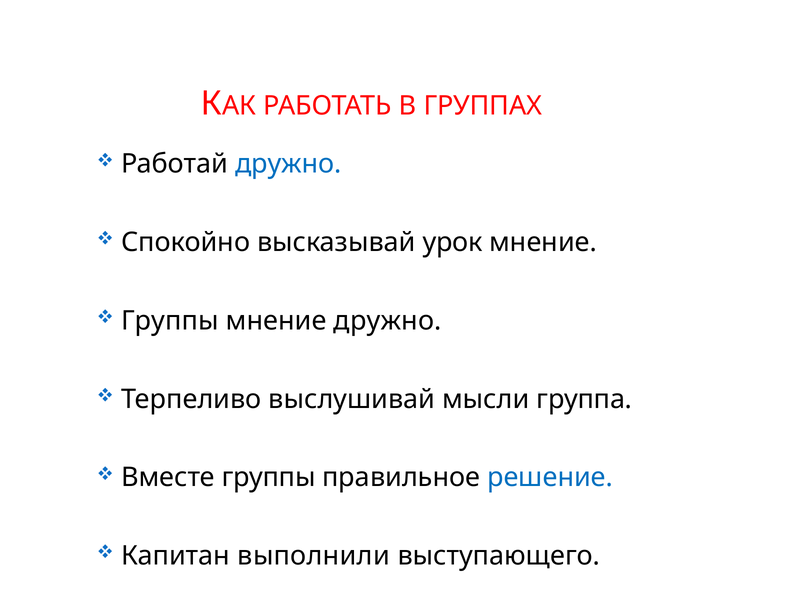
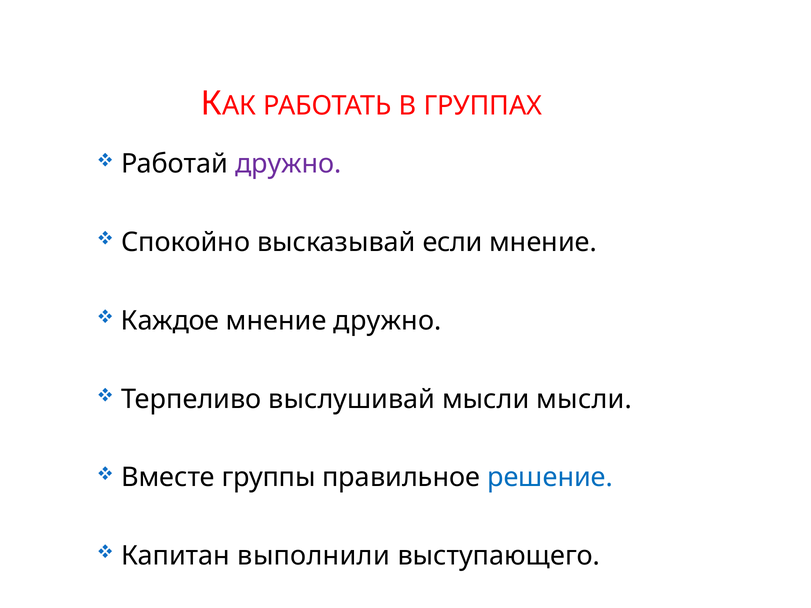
дружно at (288, 164) colour: blue -> purple
урок: урок -> если
Группы at (170, 321): Группы -> Каждое
мысли группа: группа -> мысли
